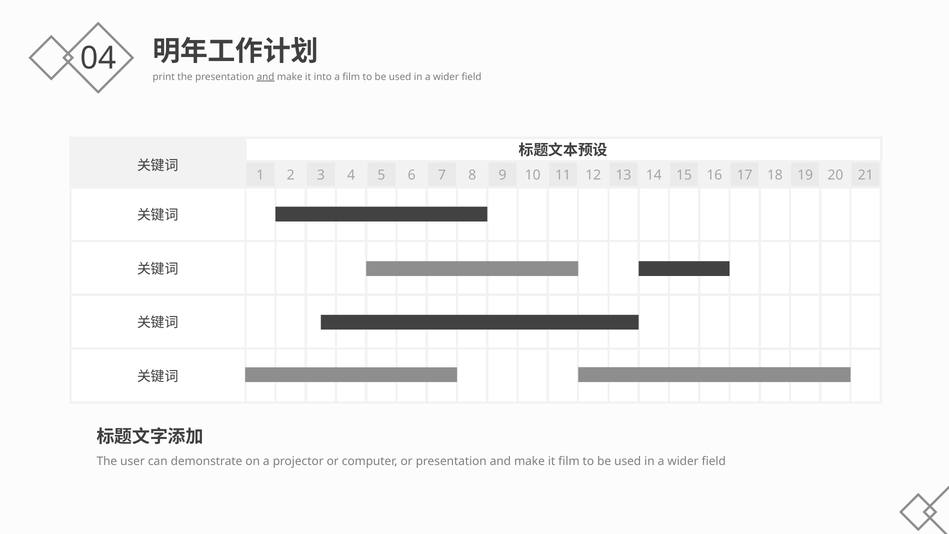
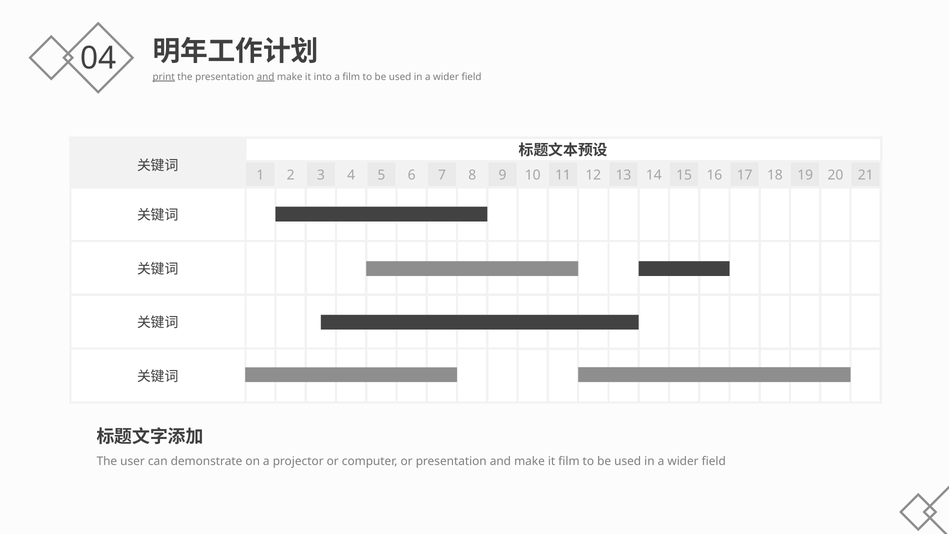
print underline: none -> present
